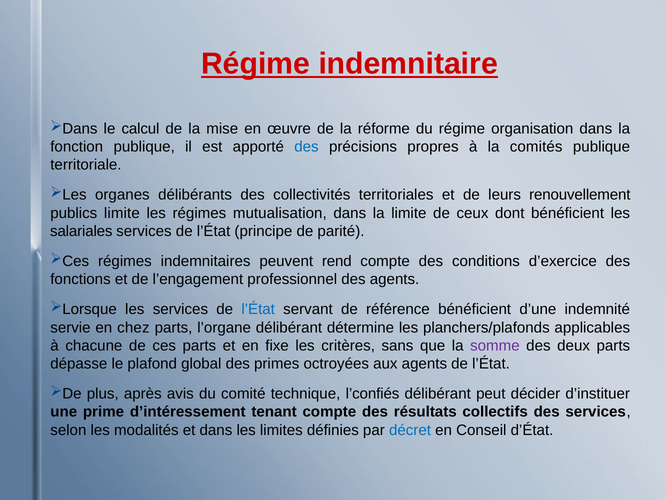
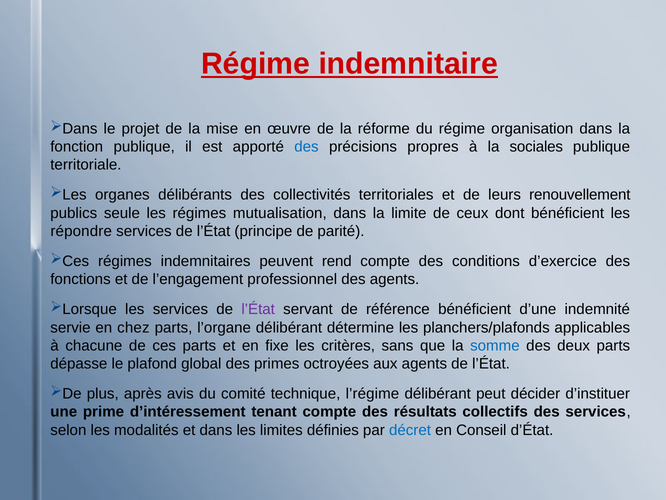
calcul: calcul -> projet
comités: comités -> sociales
publics limite: limite -> seule
salariales: salariales -> répondre
l’État at (258, 309) colour: blue -> purple
somme colour: purple -> blue
l’confiés: l’confiés -> l’régime
